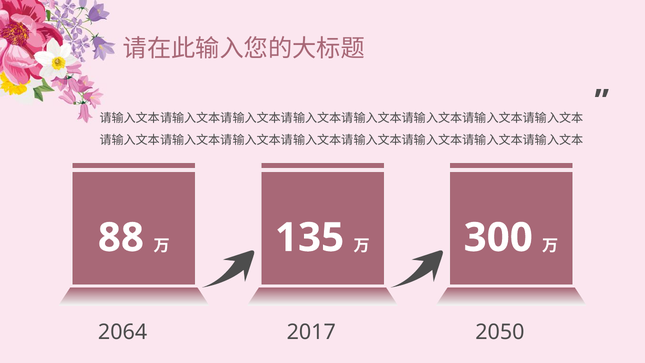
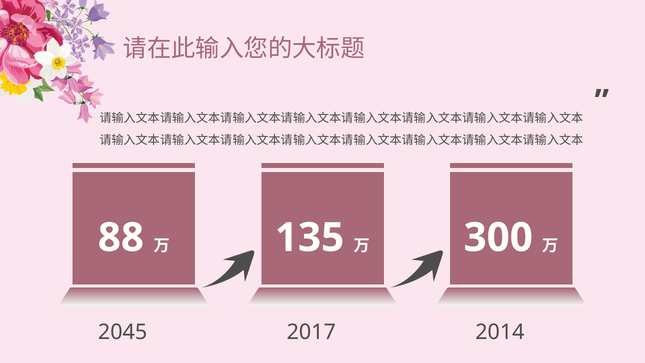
2064: 2064 -> 2045
2050: 2050 -> 2014
